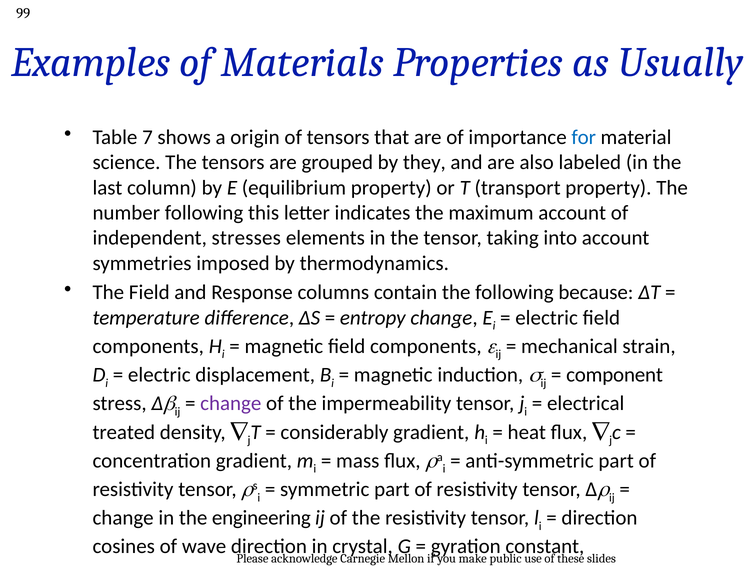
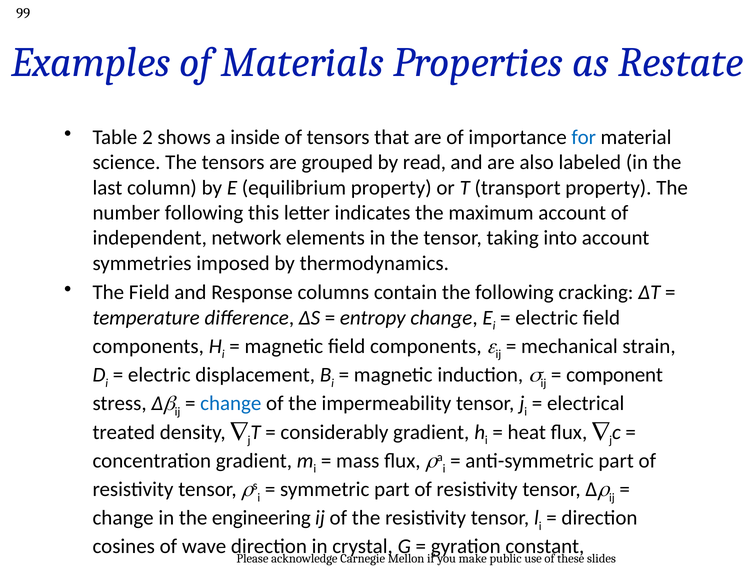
Usually: Usually -> Restate
7: 7 -> 2
origin: origin -> inside
they: they -> read
stresses: stresses -> network
because: because -> cracking
change at (231, 404) colour: purple -> blue
